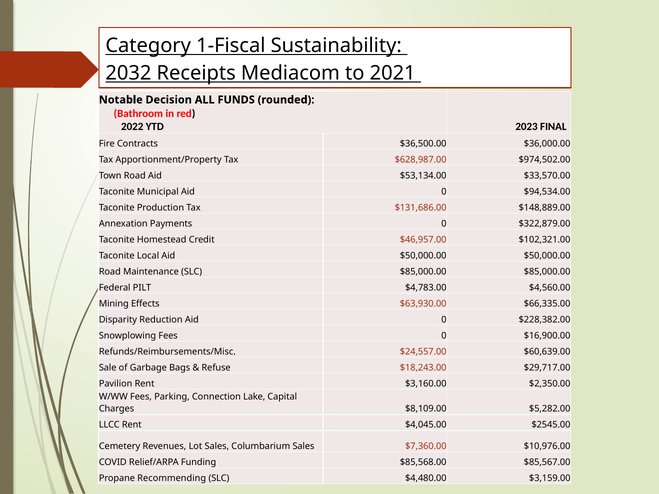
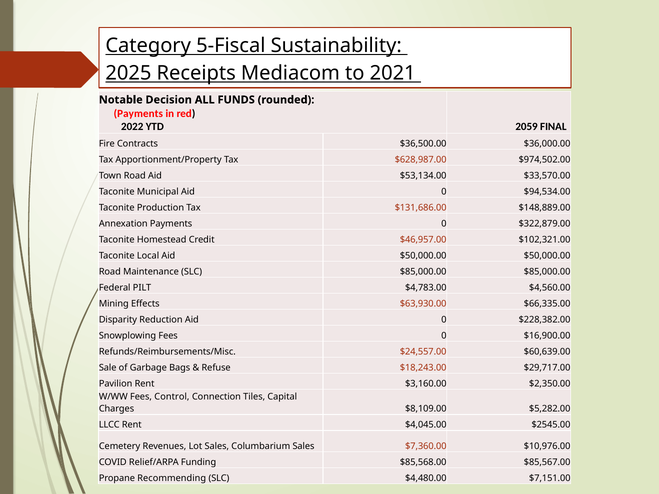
1-Fiscal: 1-Fiscal -> 5-Fiscal
2032: 2032 -> 2025
Bathroom at (138, 113): Bathroom -> Payments
2023: 2023 -> 2059
Parking: Parking -> Control
Lake: Lake -> Tiles
$3,159.00: $3,159.00 -> $7,151.00
